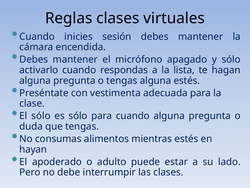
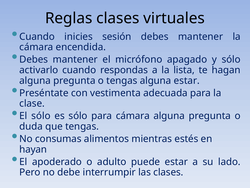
alguna estés: estés -> estar
para cuando: cuando -> cámara
